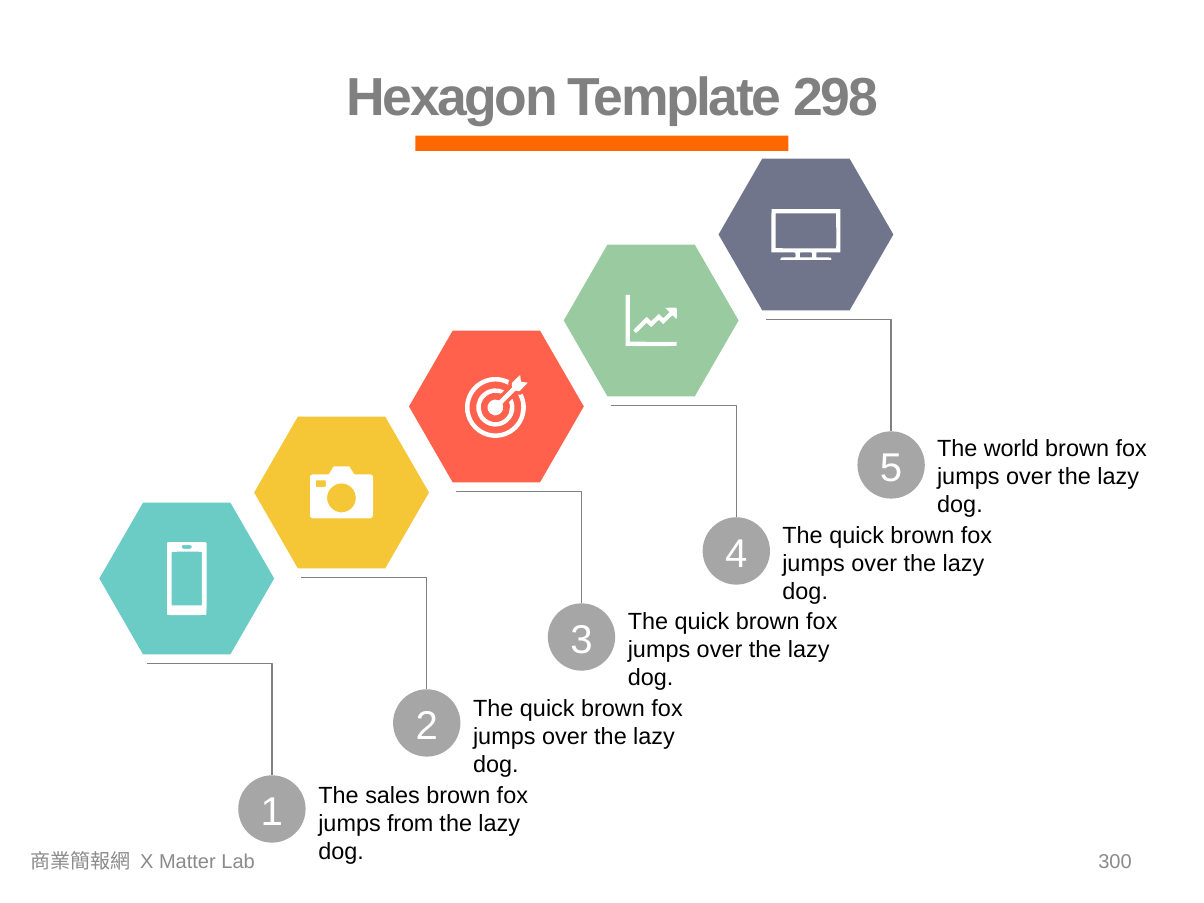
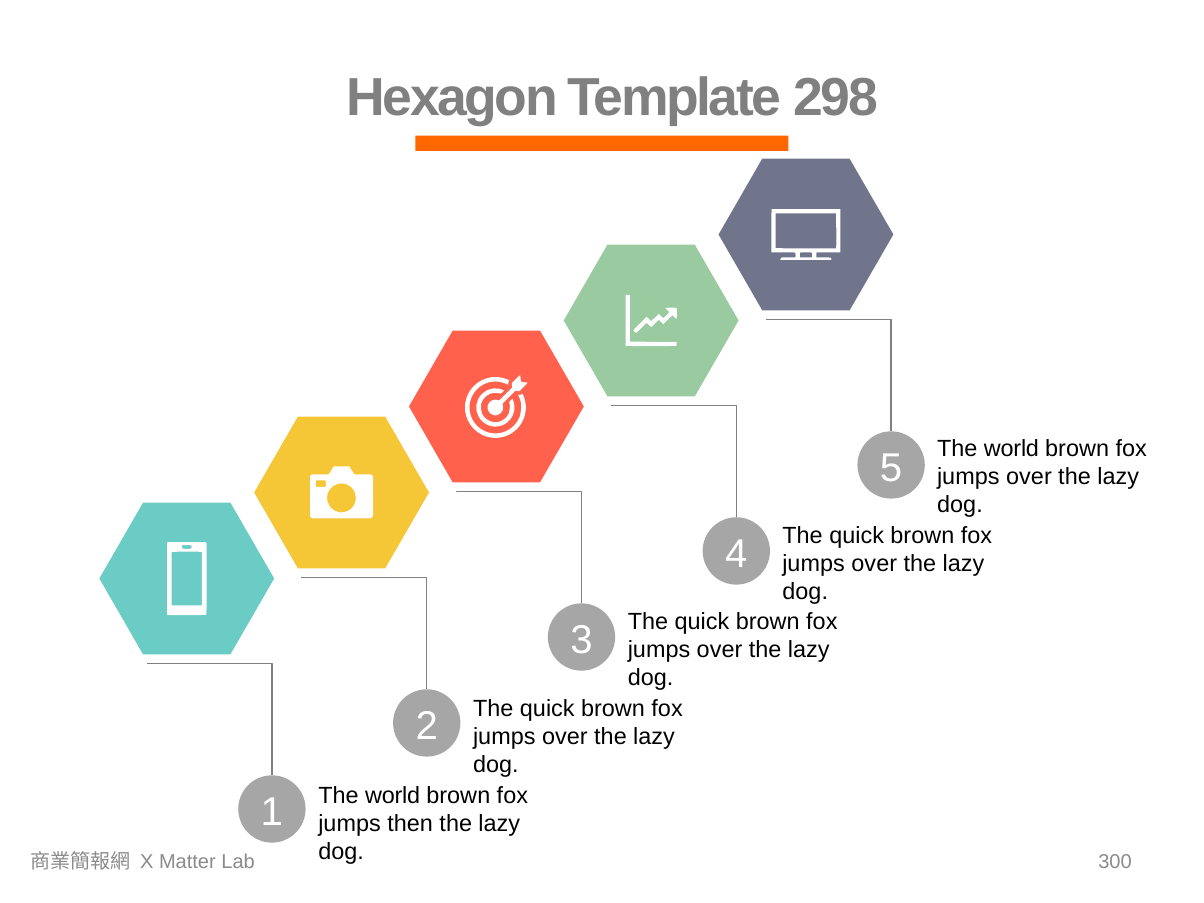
sales at (393, 795): sales -> world
from: from -> then
